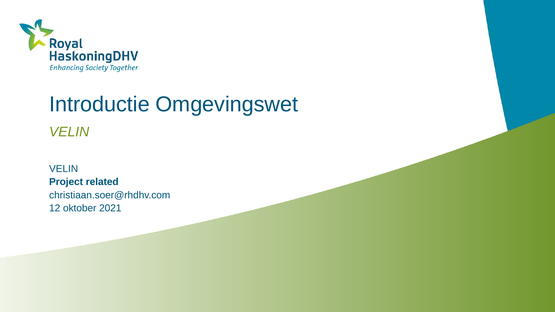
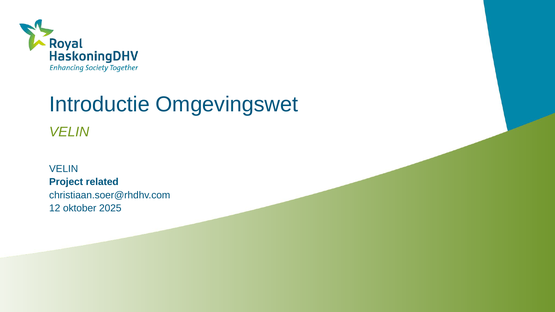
2021: 2021 -> 2025
